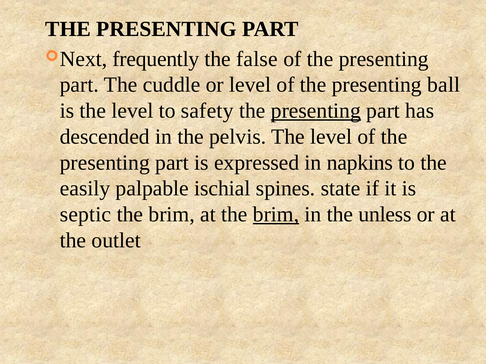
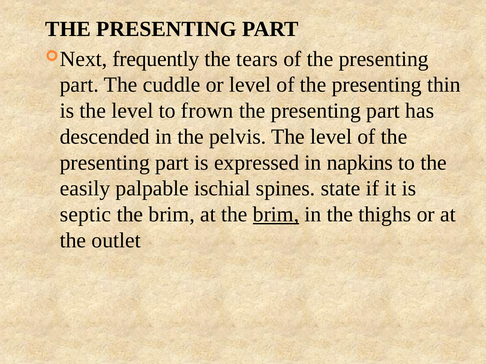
false: false -> tears
ball: ball -> thin
safety: safety -> frown
presenting at (316, 111) underline: present -> none
unless: unless -> thighs
